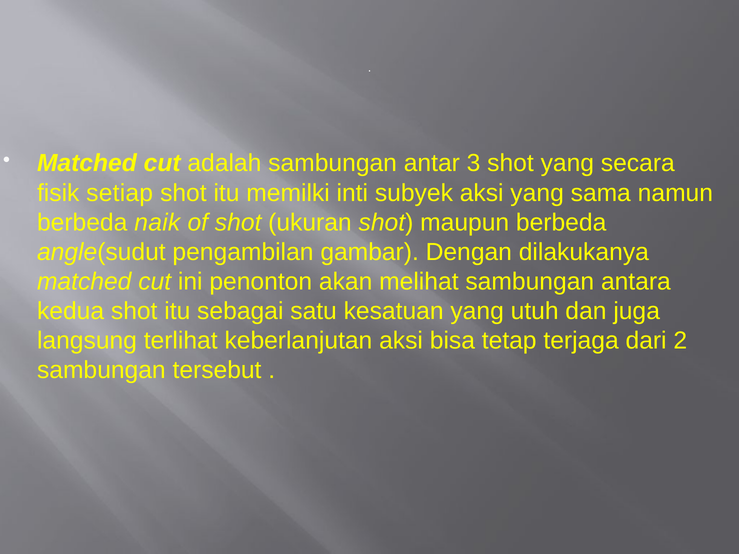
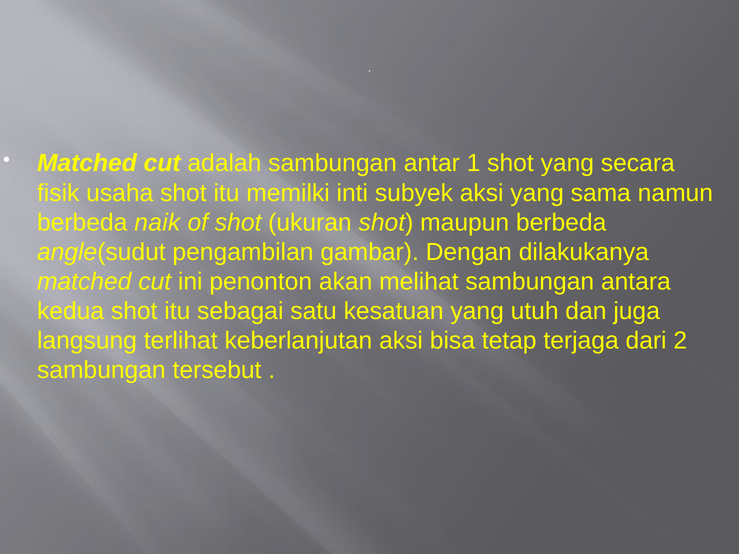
3: 3 -> 1
setiap: setiap -> usaha
